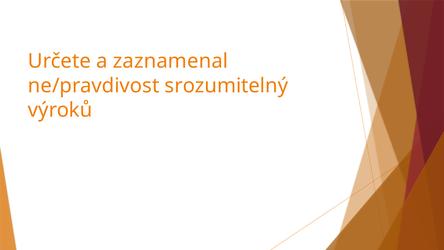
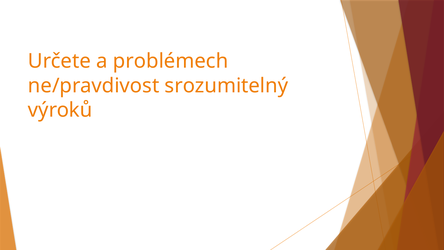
zaznamenal: zaznamenal -> problémech
